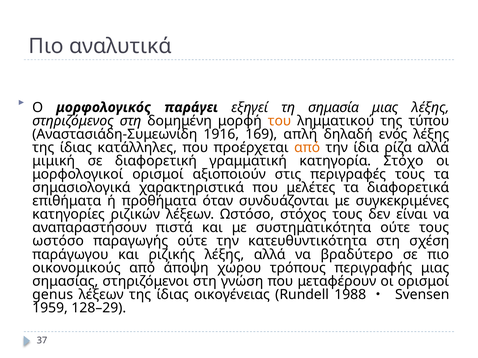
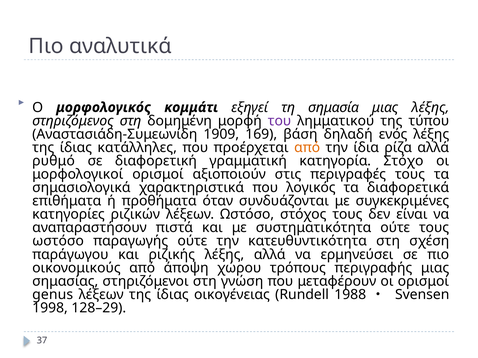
παράγει: παράγει -> κομμάτι
του colour: orange -> purple
1916: 1916 -> 1909
απλή: απλή -> βάση
μιμική: μιμική -> ρυθμό
μελέτες: μελέτες -> λογικός
βραδύτερο: βραδύτερο -> ερμηνεύσει
1959: 1959 -> 1998
